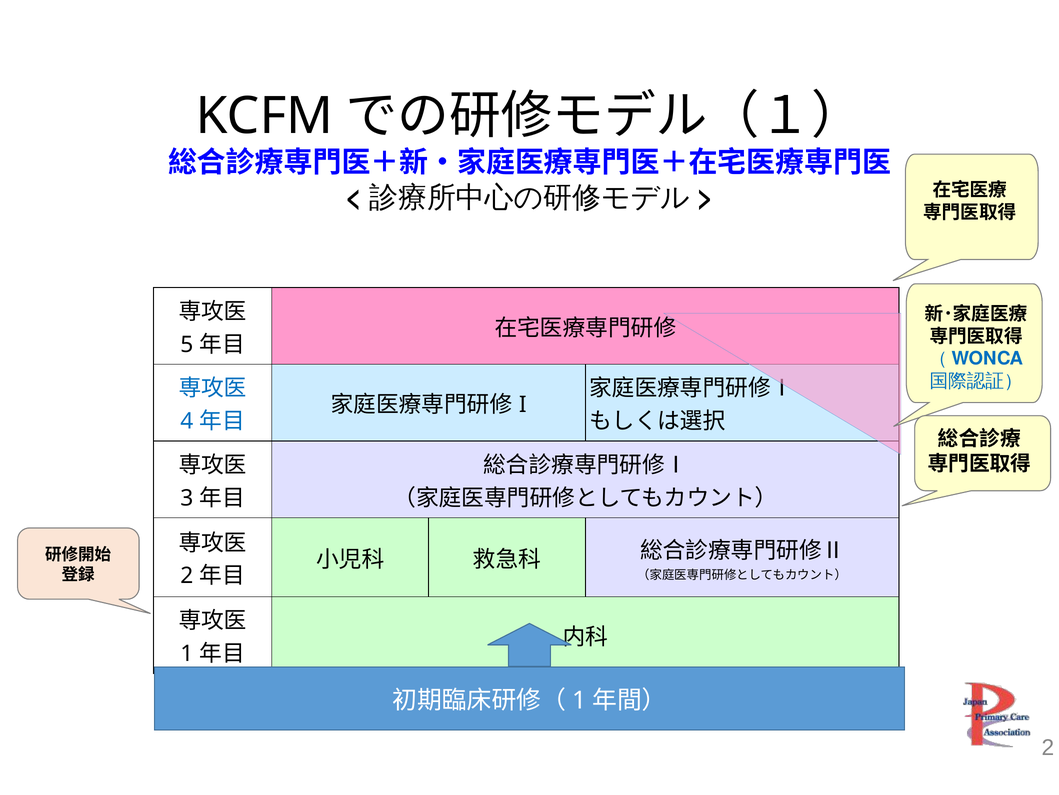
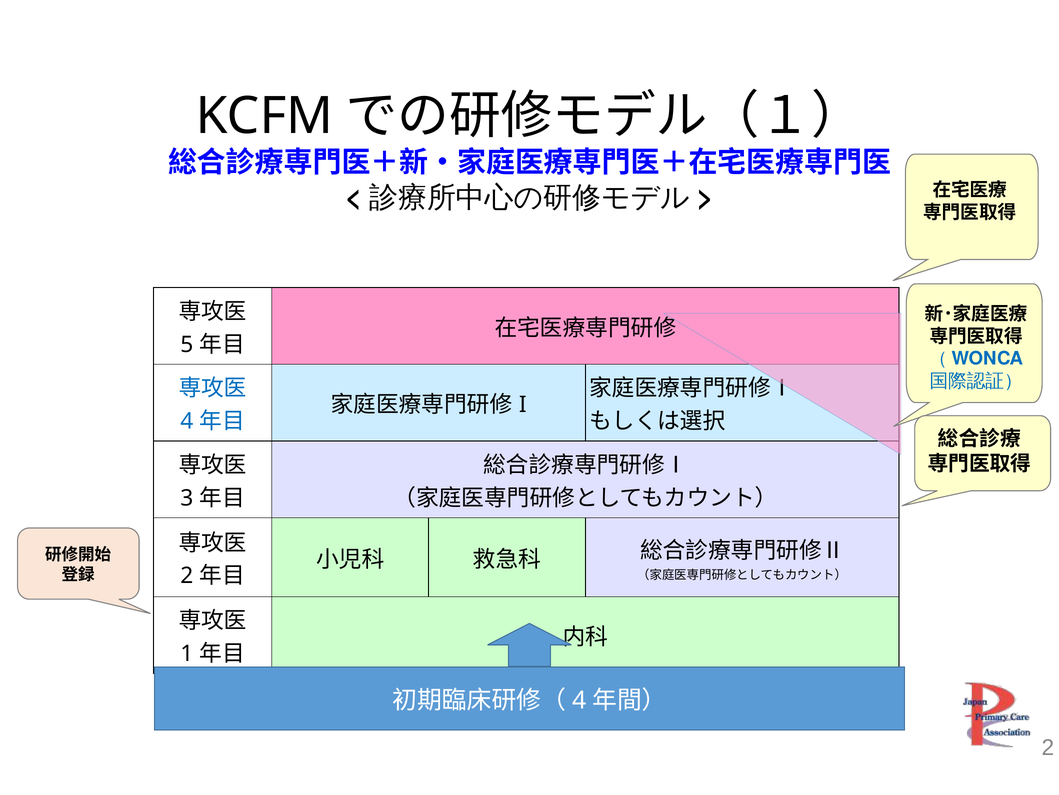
1 at (579, 700): 1 -> 4
